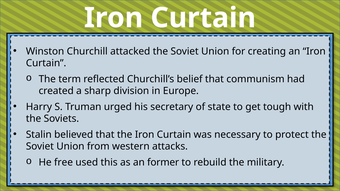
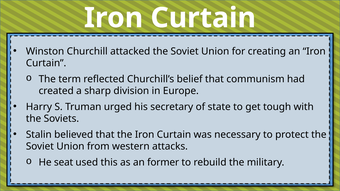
free: free -> seat
